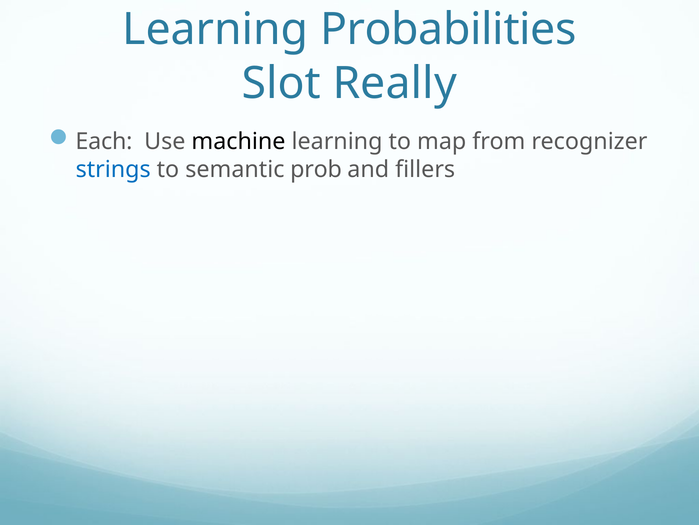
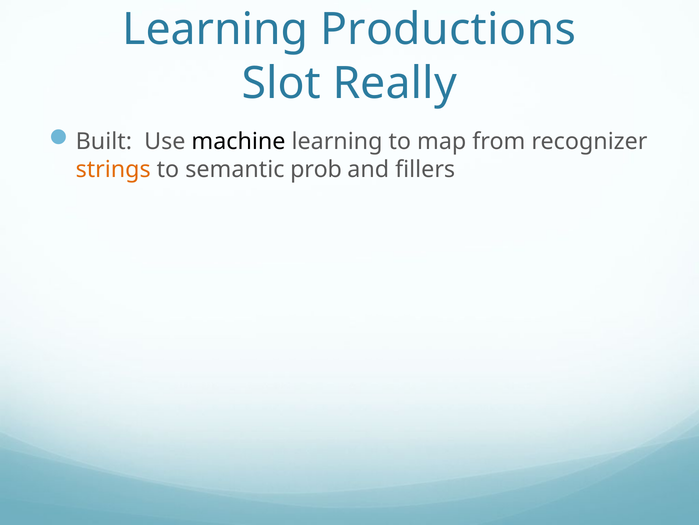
Probabilities: Probabilities -> Productions
Each: Each -> Built
strings colour: blue -> orange
